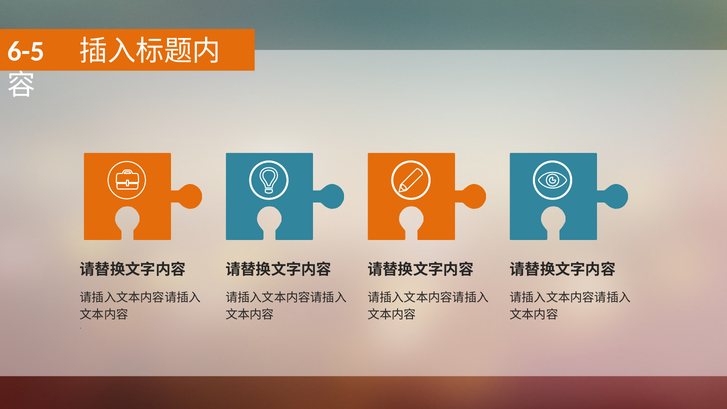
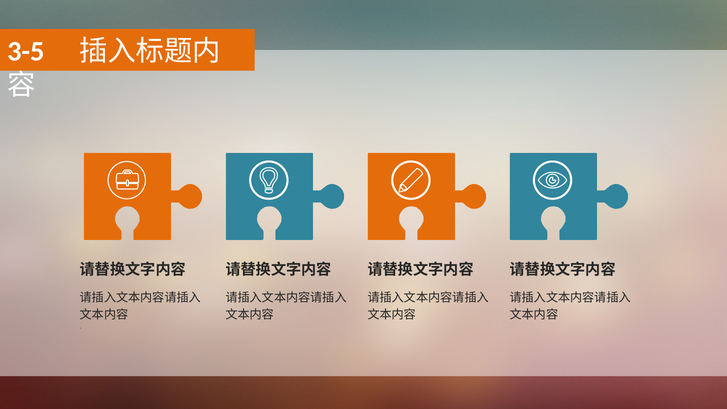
6-5: 6-5 -> 3-5
